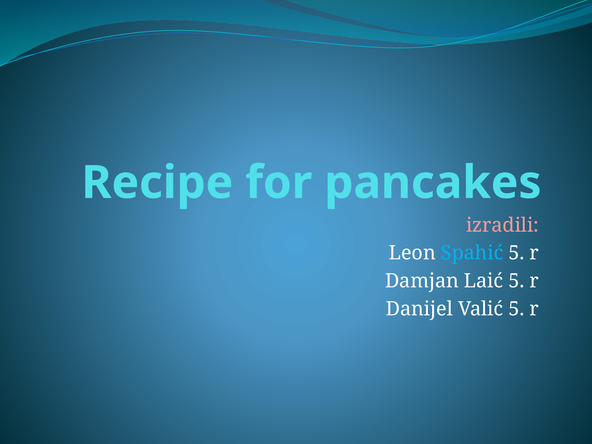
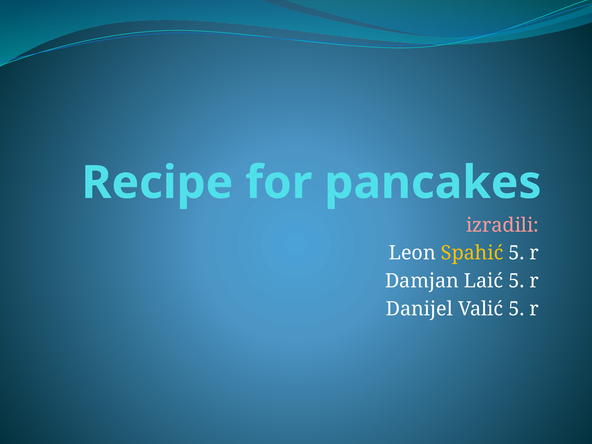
Spahić colour: light blue -> yellow
